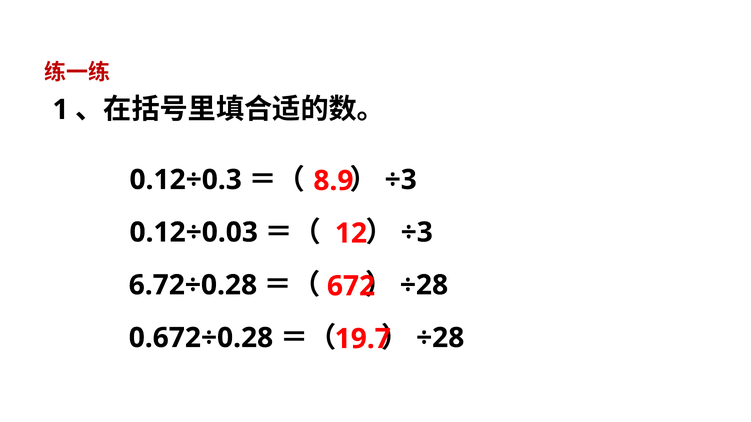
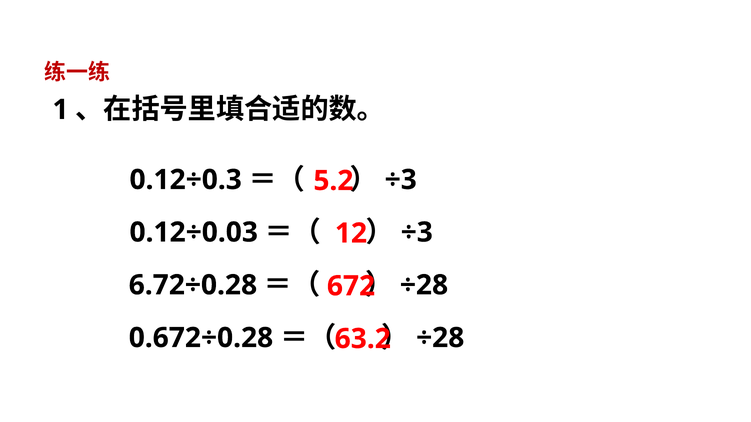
8.9: 8.9 -> 5.2
19.7: 19.7 -> 63.2
